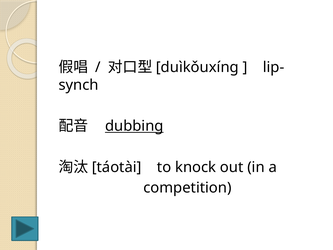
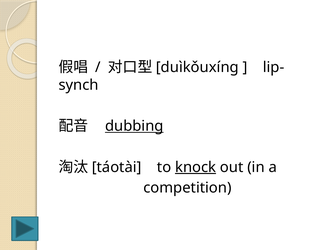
knock underline: none -> present
